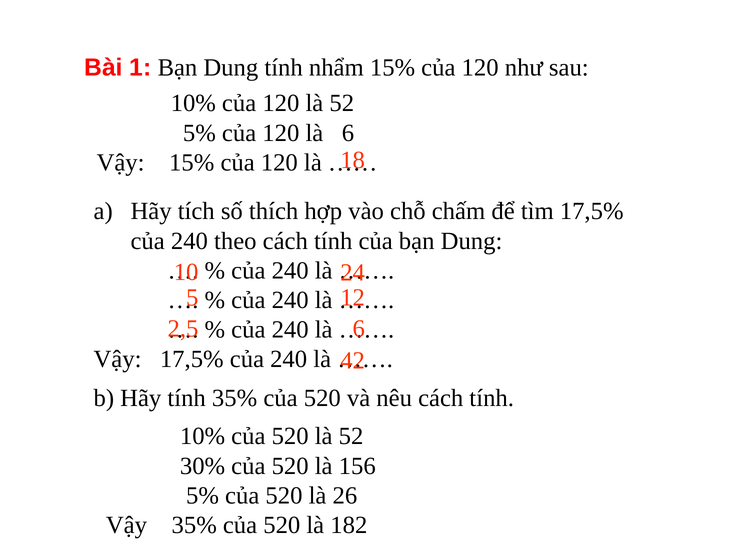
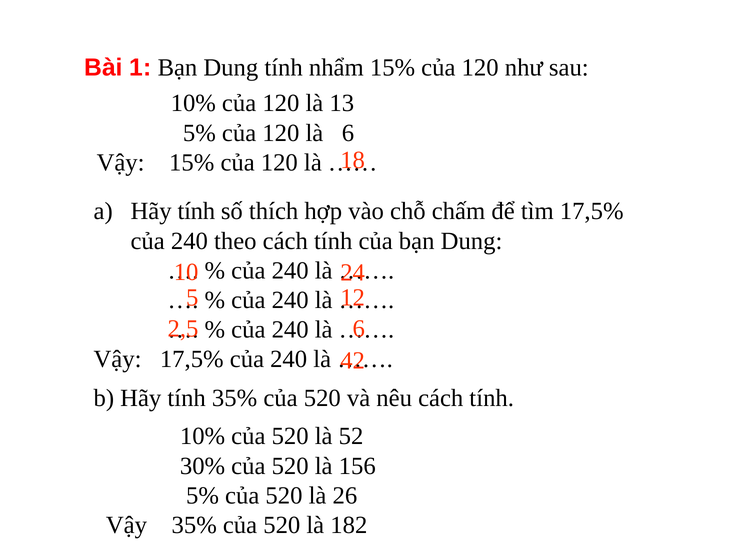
120 là 52: 52 -> 13
tích at (196, 211): tích -> tính
